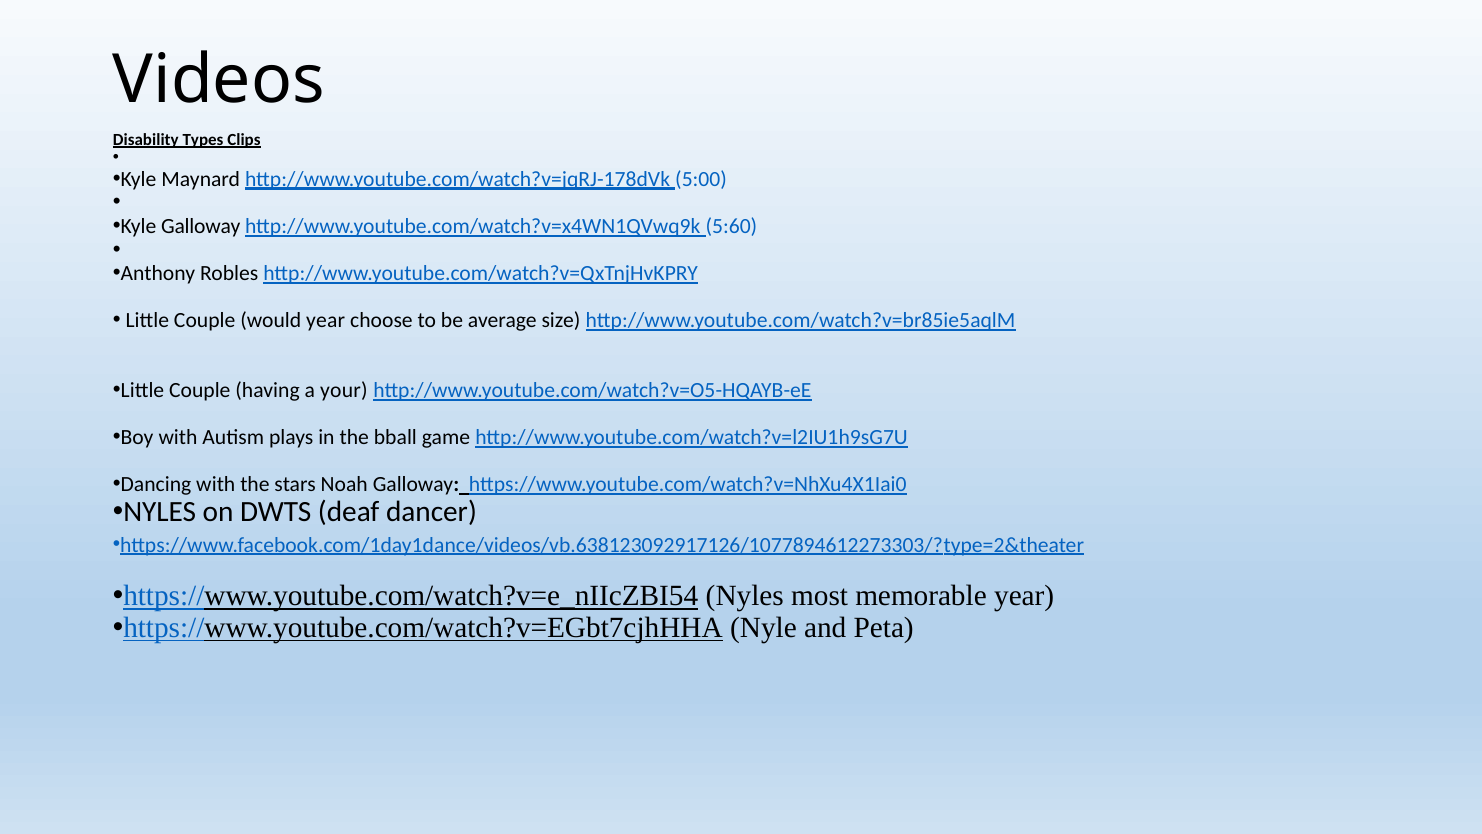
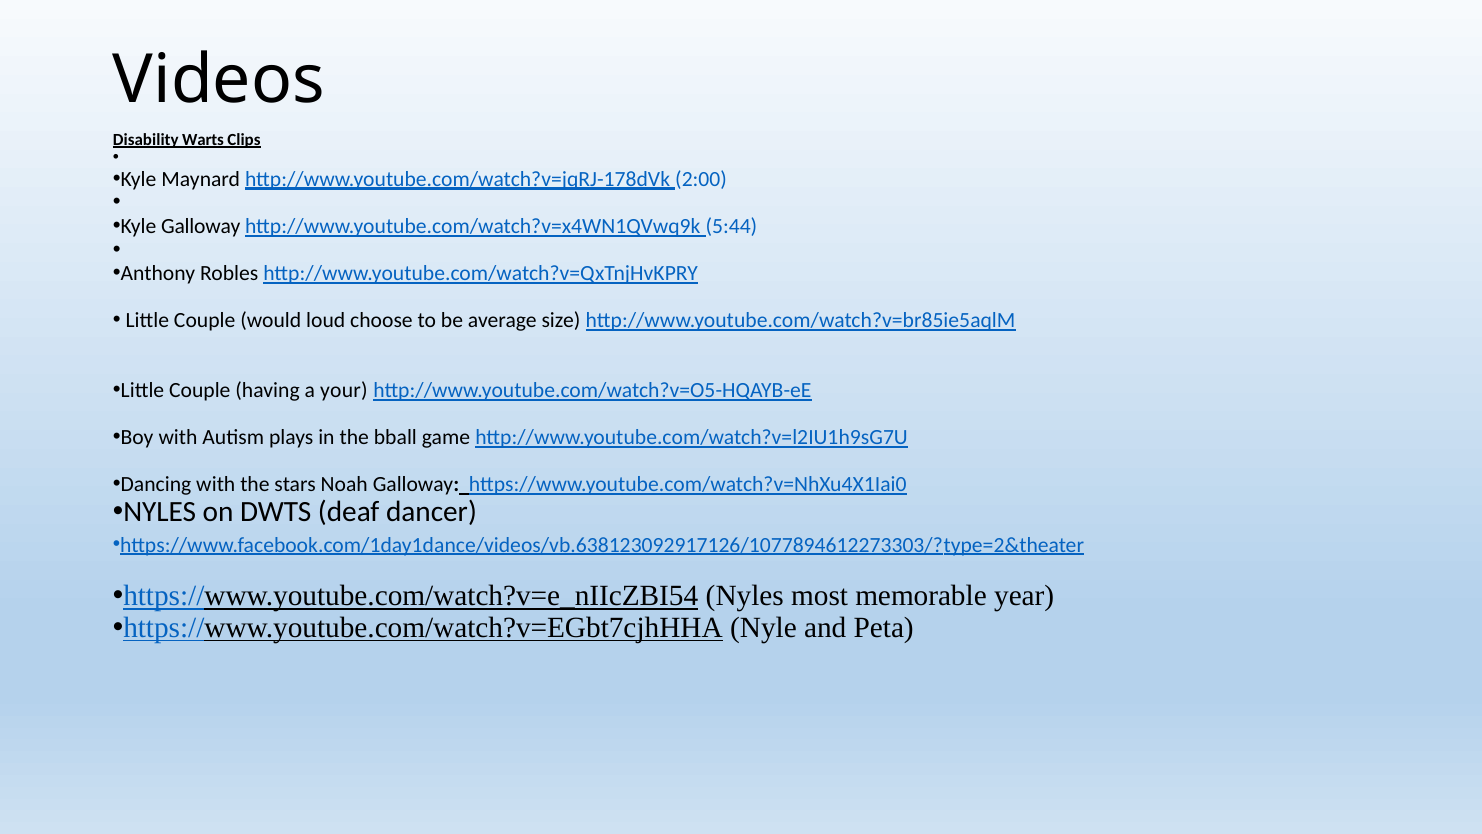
Types: Types -> Warts
5:00: 5:00 -> 2:00
5:60: 5:60 -> 5:44
would year: year -> loud
